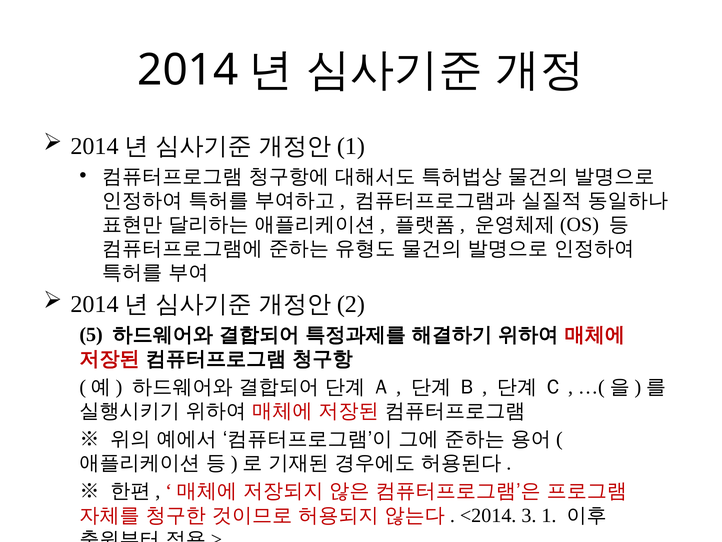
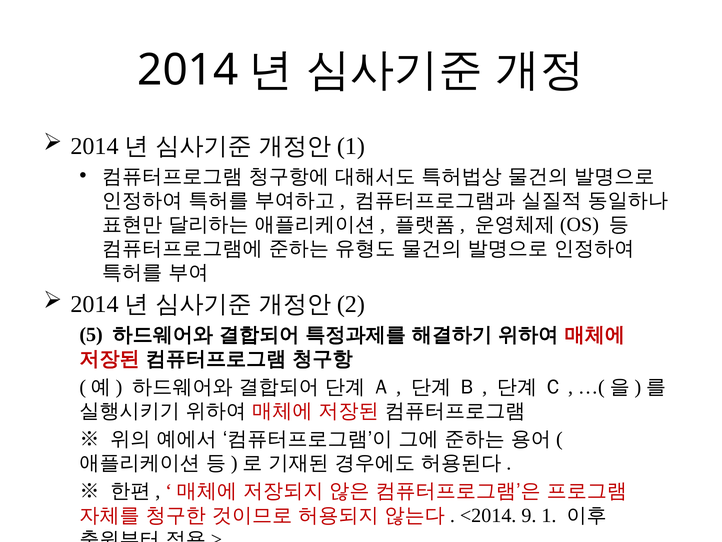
3: 3 -> 9
